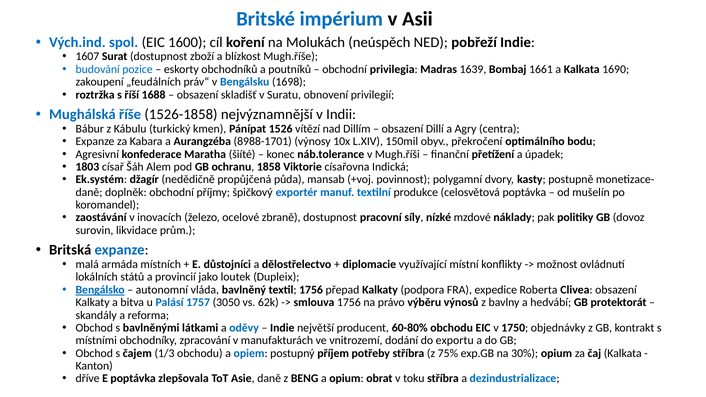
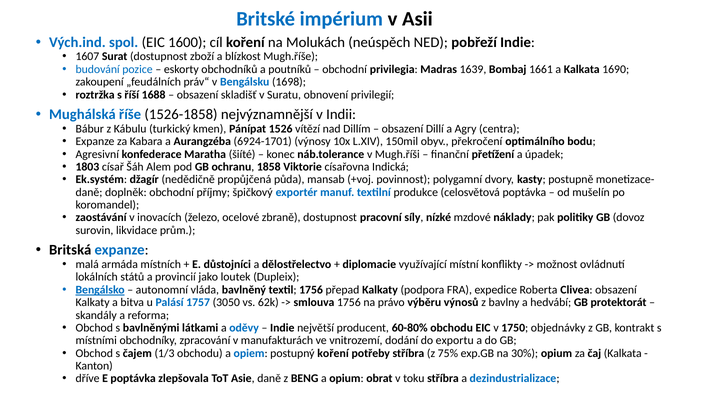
8988-1701: 8988-1701 -> 6924-1701
postupný příjem: příjem -> koření
